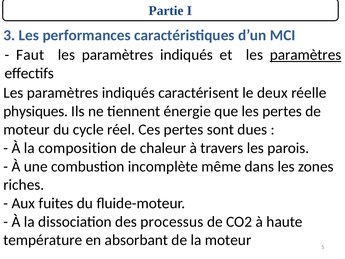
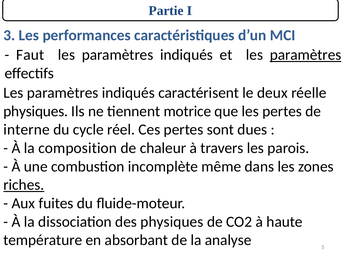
énergie: énergie -> motrice
moteur at (27, 130): moteur -> interne
riches underline: none -> present
des processus: processus -> physiques
la moteur: moteur -> analyse
